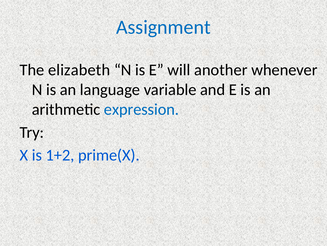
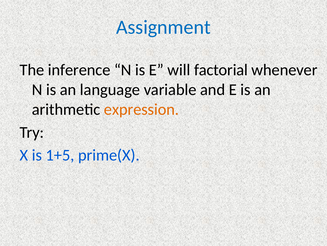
elizabeth: elizabeth -> inference
another: another -> factorial
expression colour: blue -> orange
1+2: 1+2 -> 1+5
